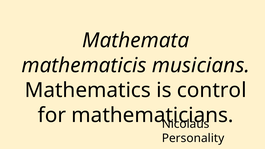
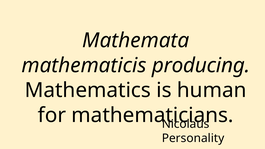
musicians: musicians -> producing
control: control -> human
